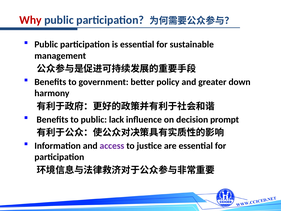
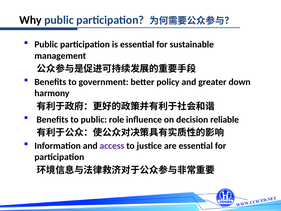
Why colour: red -> black
lack: lack -> role
prompt: prompt -> reliable
